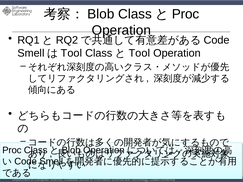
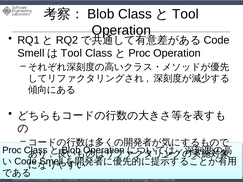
Proc at (186, 14): Proc -> Tool
Tool at (139, 53): Tool -> Proc
